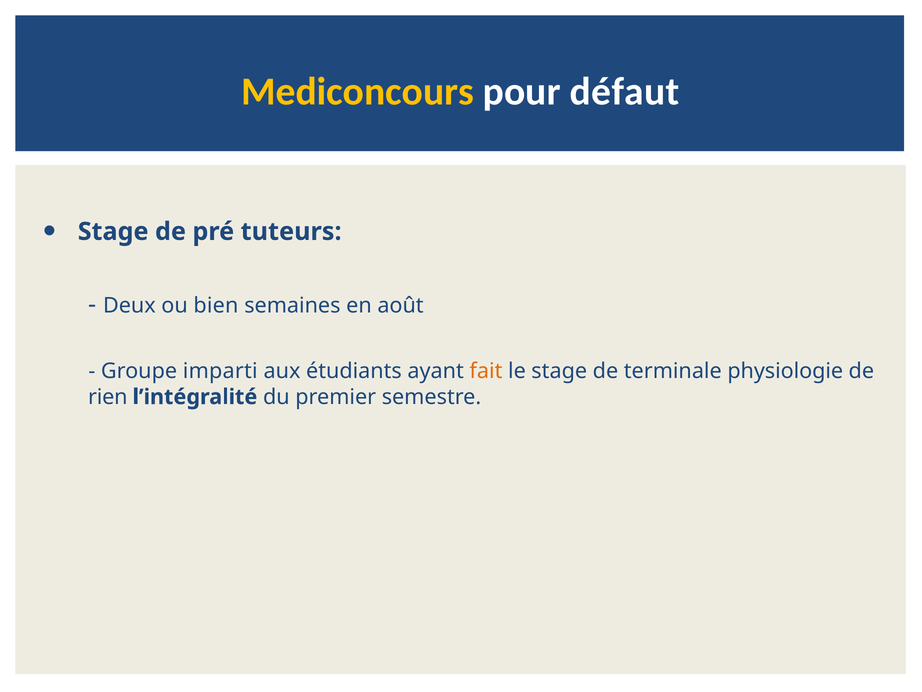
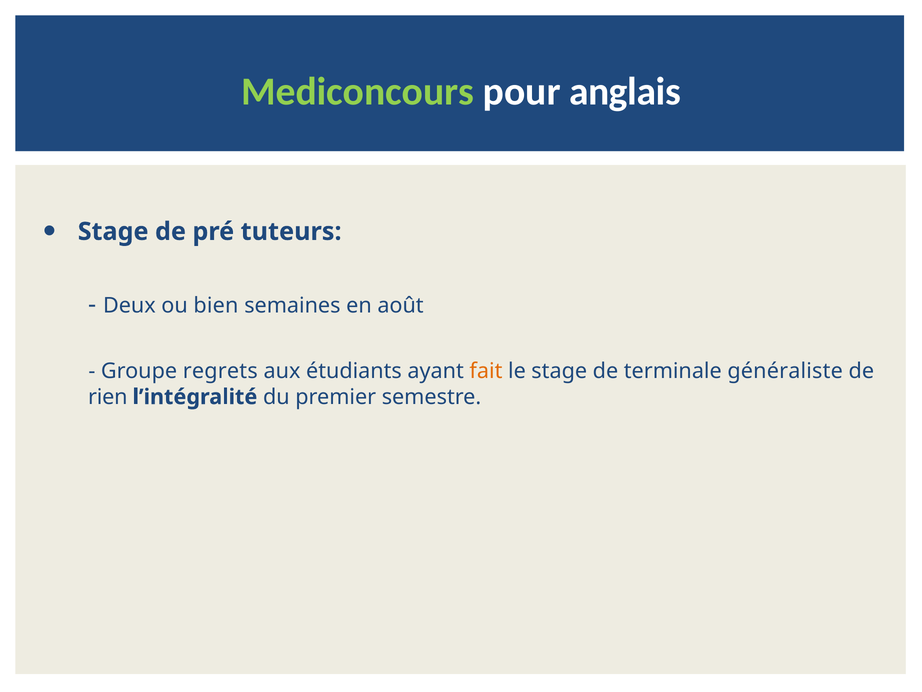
Mediconcours colour: yellow -> light green
défaut: défaut -> anglais
imparti: imparti -> regrets
physiologie: physiologie -> généraliste
